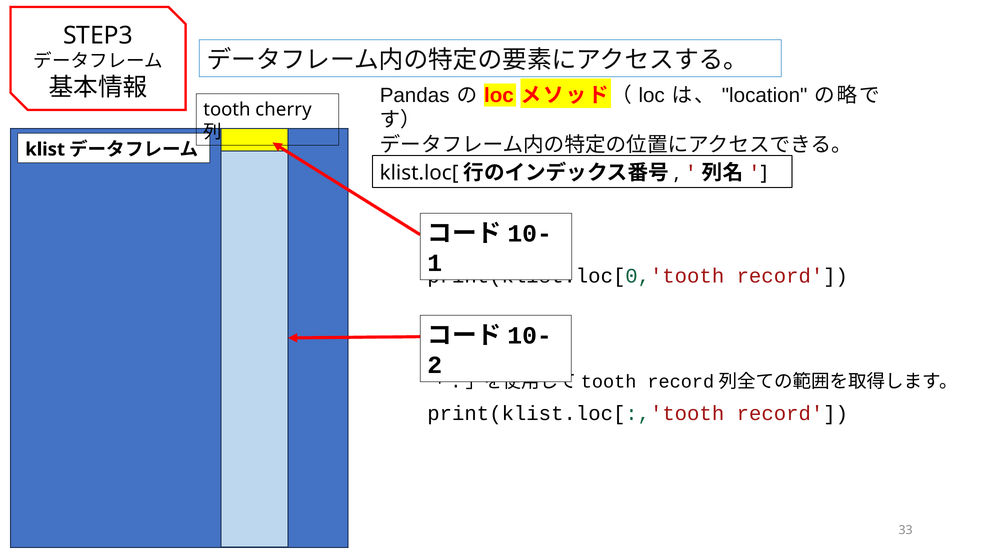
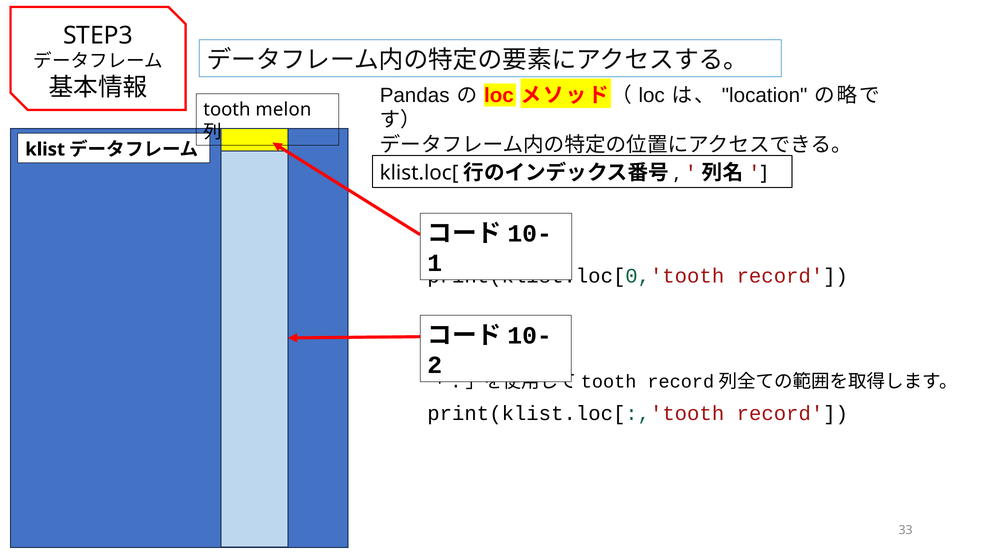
cherry: cherry -> melon
